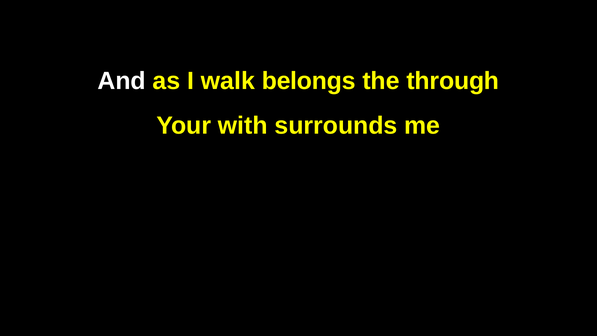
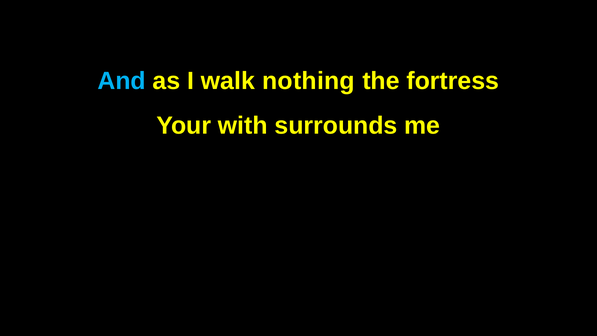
And colour: white -> light blue
belongs: belongs -> nothing
through: through -> fortress
